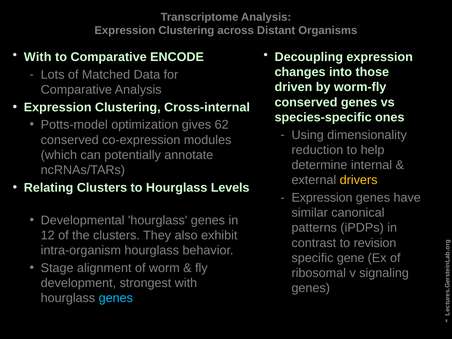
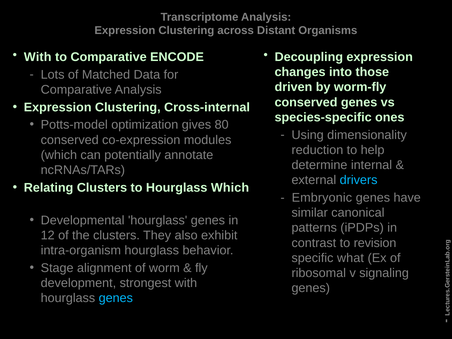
62: 62 -> 80
drivers colour: yellow -> light blue
Hourglass Levels: Levels -> Which
Expression at (322, 198): Expression -> Embryonic
gene: gene -> what
